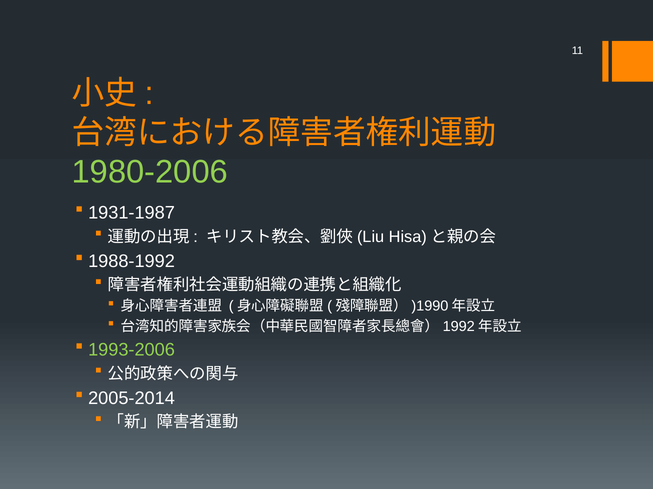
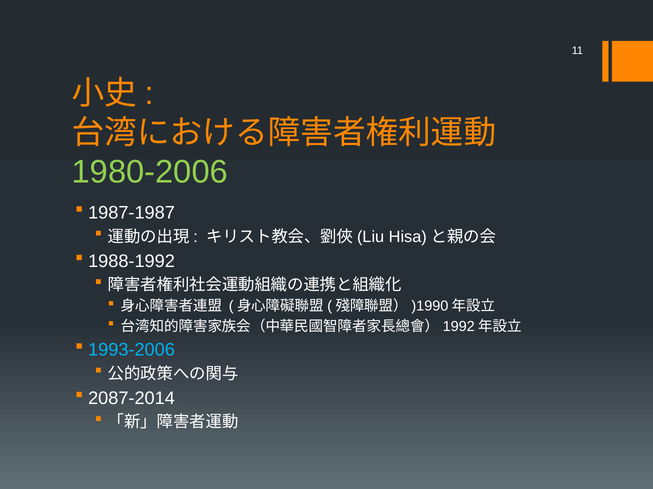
1931-1987: 1931-1987 -> 1987-1987
1993-2006 colour: light green -> light blue
2005-2014: 2005-2014 -> 2087-2014
